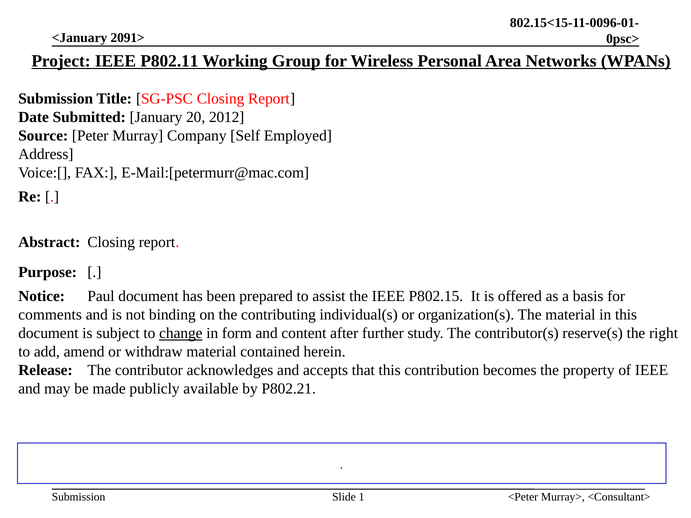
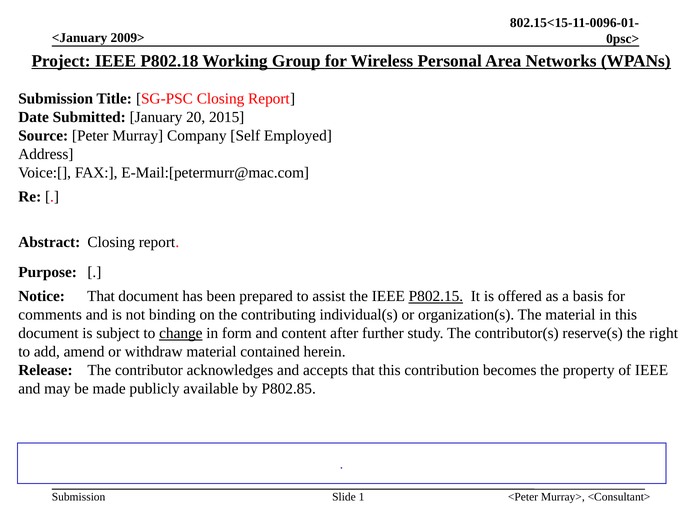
2091>: 2091> -> 2009>
P802.11: P802.11 -> P802.18
2012: 2012 -> 2015
Notice Paul: Paul -> That
P802.15 underline: none -> present
P802.21: P802.21 -> P802.85
